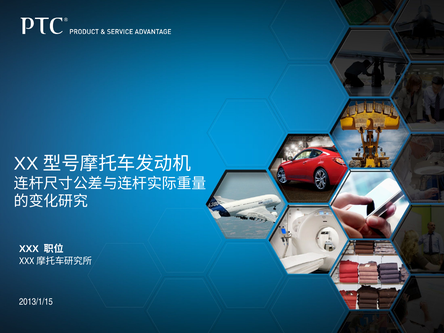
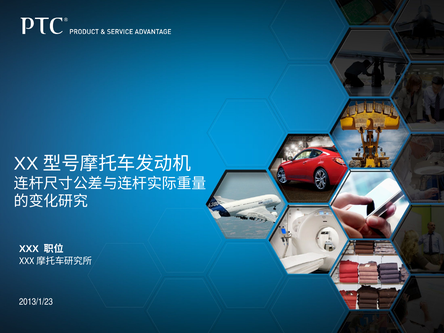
2013/1/15: 2013/1/15 -> 2013/1/23
